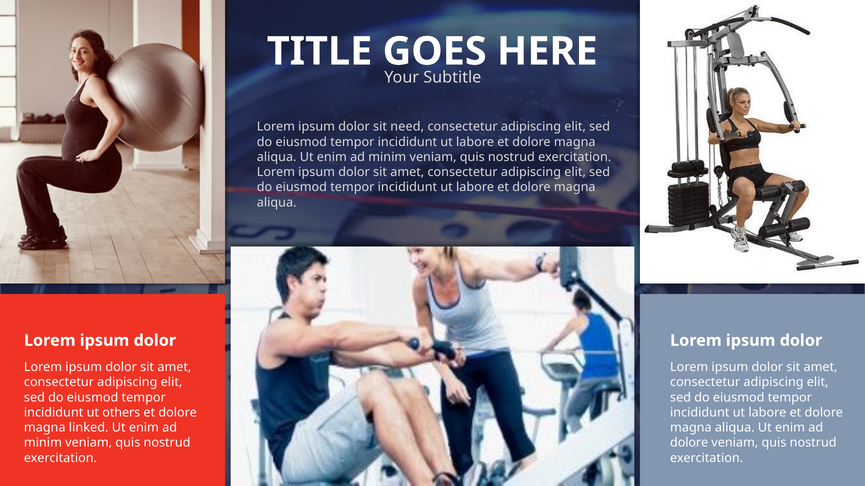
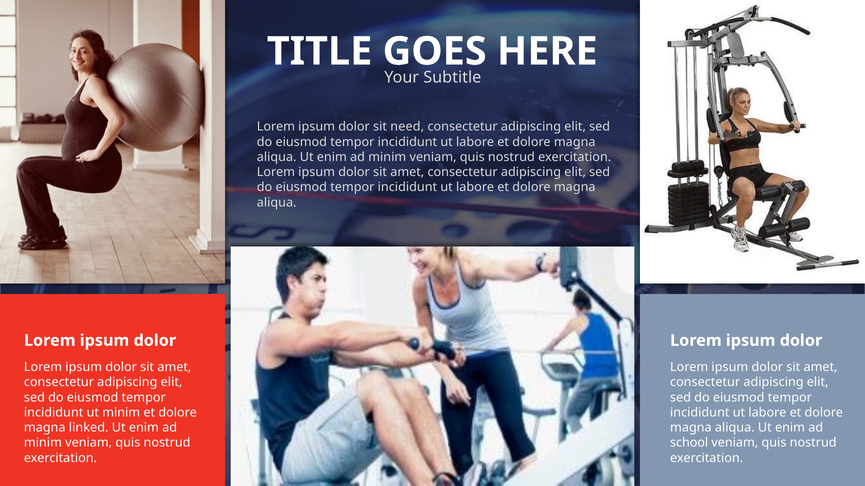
ut others: others -> minim
dolore at (689, 443): dolore -> school
